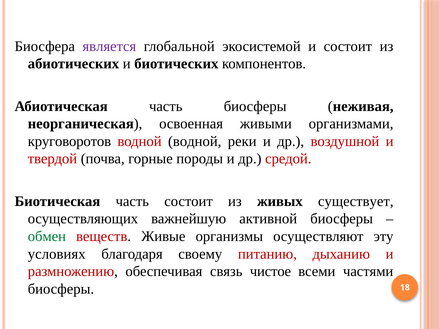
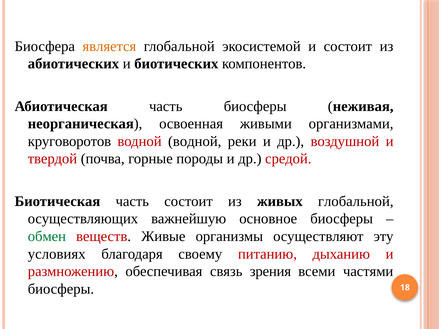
является colour: purple -> orange
живых существует: существует -> глобальной
активной: активной -> основное
чистое: чистое -> зрения
